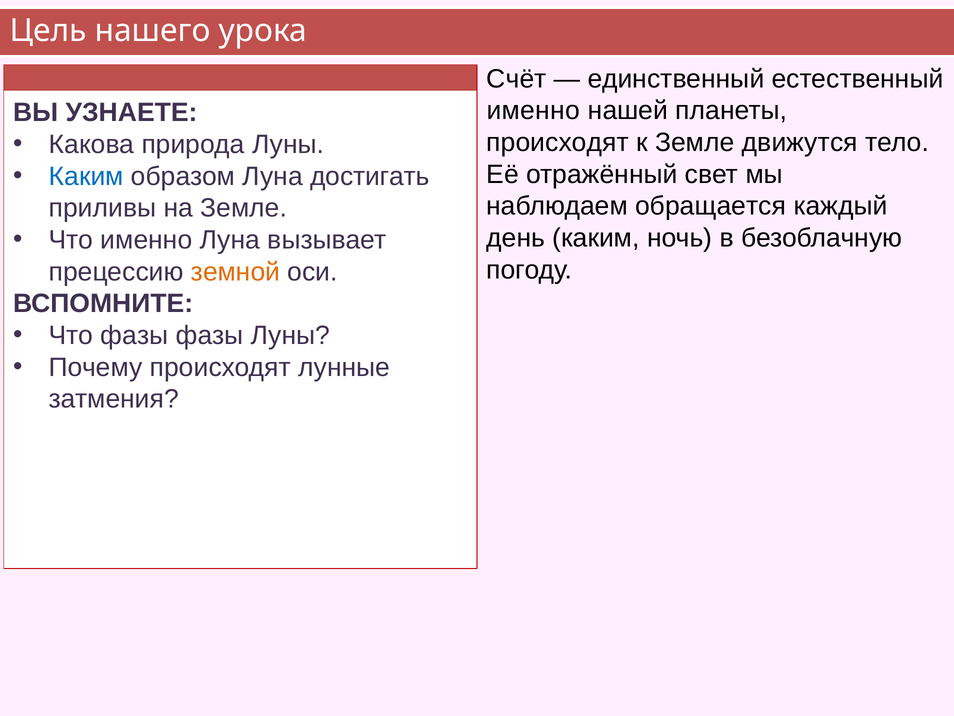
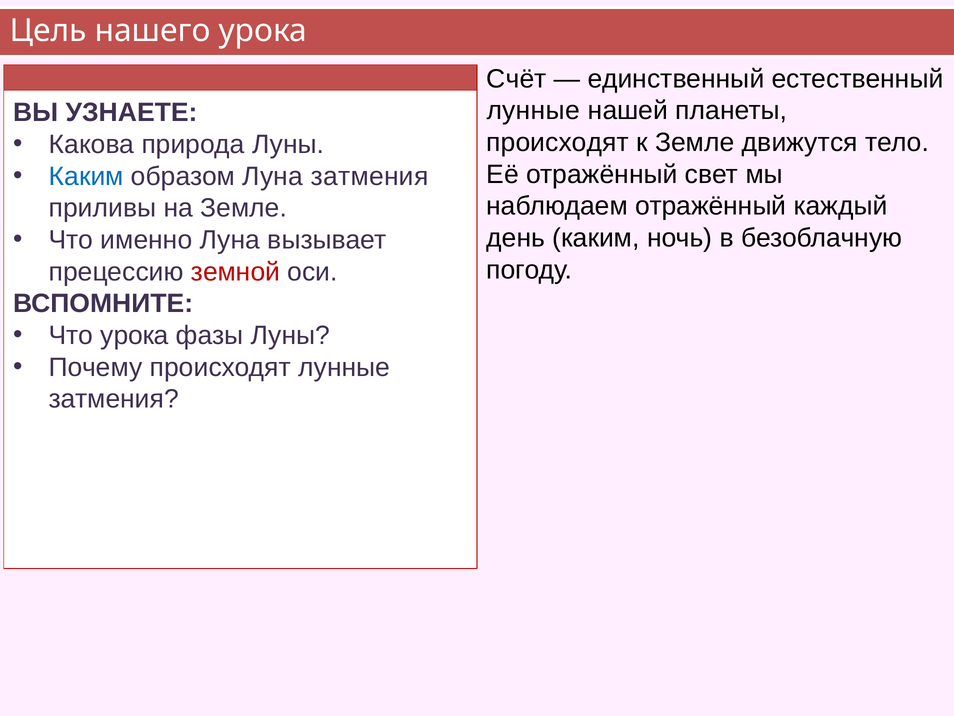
именно at (533, 111): именно -> лунные
Луна достигать: достигать -> затмения
наблюдаем обращается: обращается -> отражённый
земной colour: orange -> red
Что фазы: фазы -> урока
